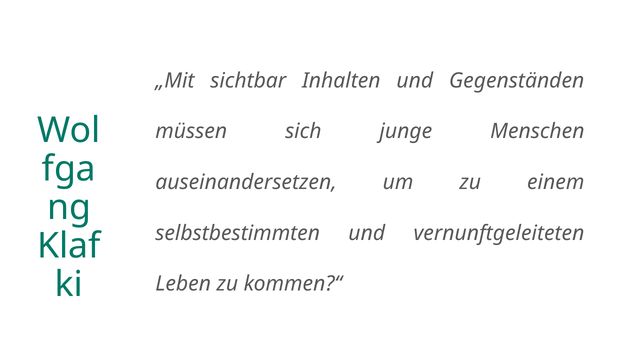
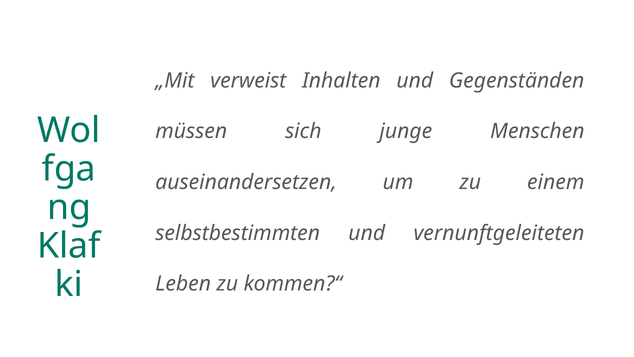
sichtbar: sichtbar -> verweist
